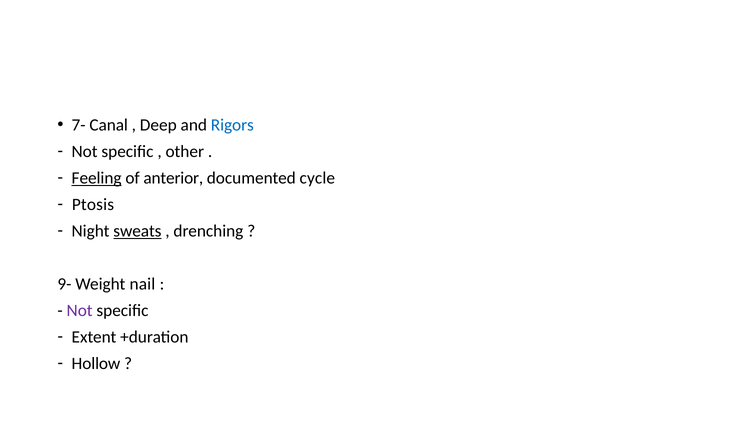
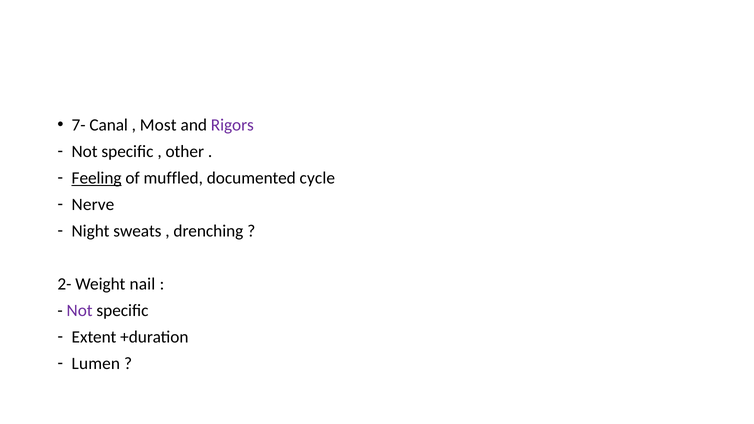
Deep: Deep -> Most
Rigors colour: blue -> purple
anterior: anterior -> muffled
Ptosis: Ptosis -> Nerve
sweats underline: present -> none
9-: 9- -> 2-
Hollow: Hollow -> Lumen
